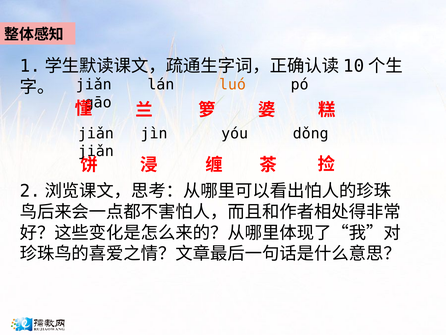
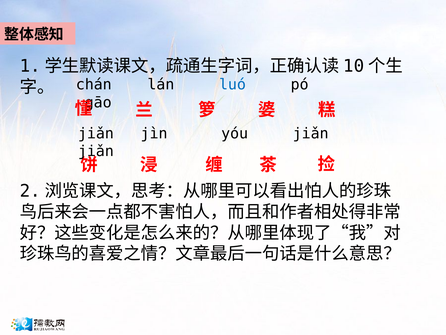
jiǎn at (94, 85): jiǎn -> chán
luó colour: orange -> blue
yóu dǒng: dǒng -> jiǎn
